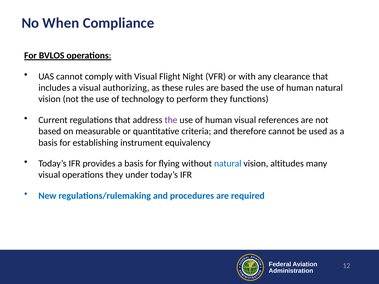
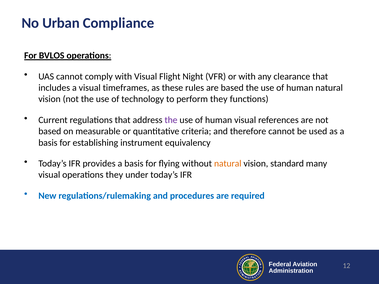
When: When -> Urban
authorizing: authorizing -> timeframes
natural at (228, 164) colour: blue -> orange
altitudes: altitudes -> standard
